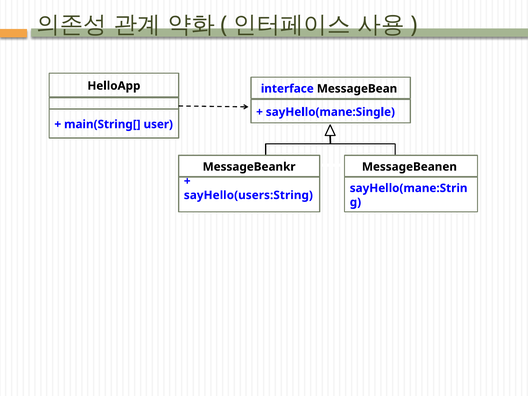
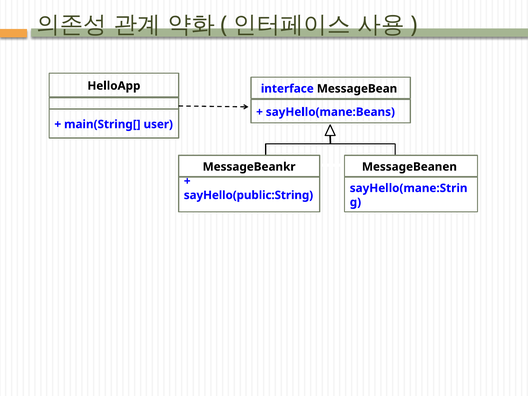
sayHello(mane:Single: sayHello(mane:Single -> sayHello(mane:Beans
sayHello(users:String: sayHello(users:String -> sayHello(public:String
